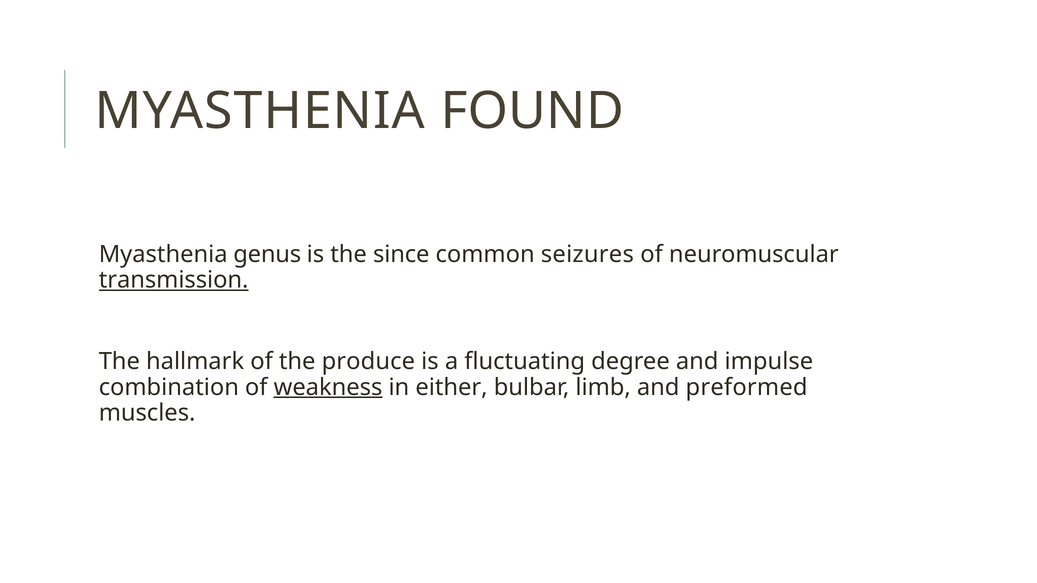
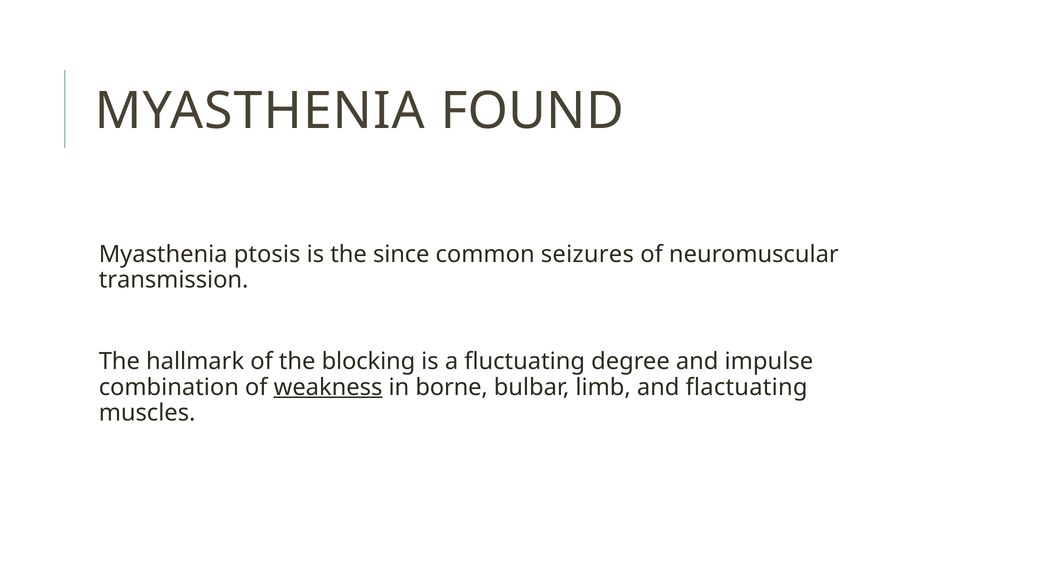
genus: genus -> ptosis
transmission underline: present -> none
produce: produce -> blocking
either: either -> borne
preformed: preformed -> flactuating
